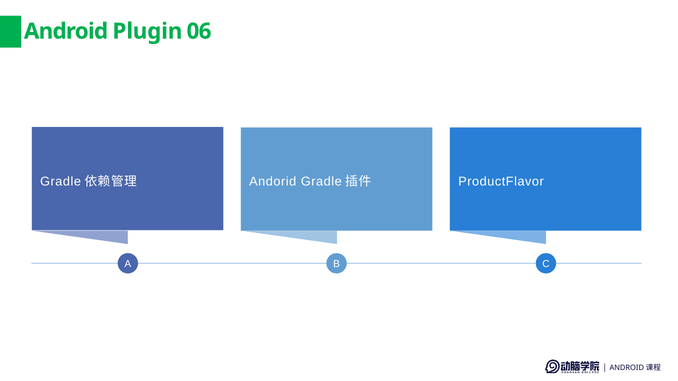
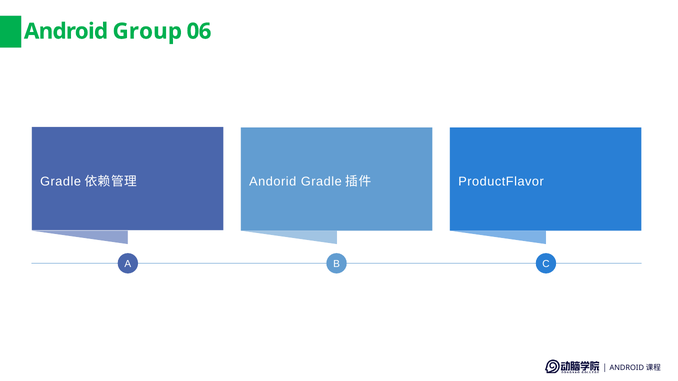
Plugin: Plugin -> Group
